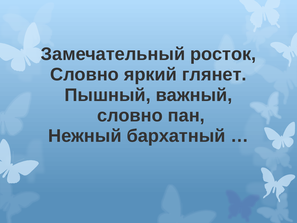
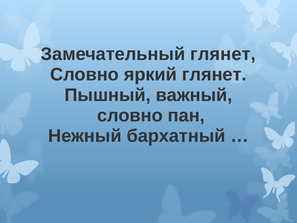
Замечательный росток: росток -> глянет
